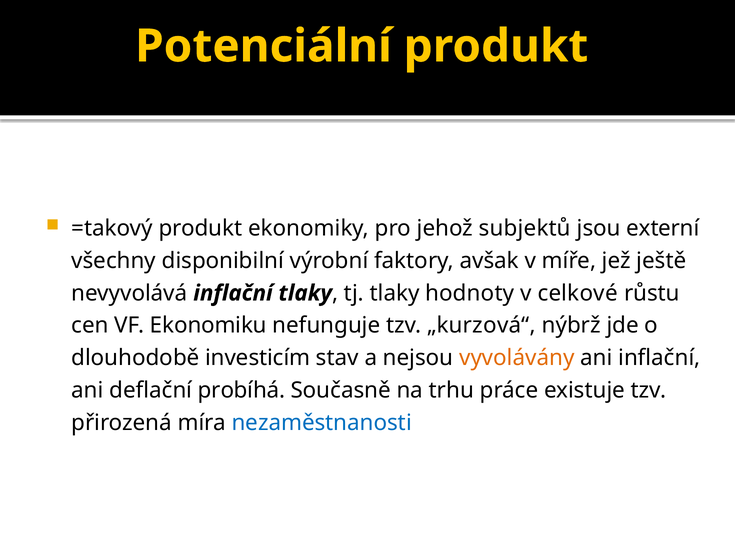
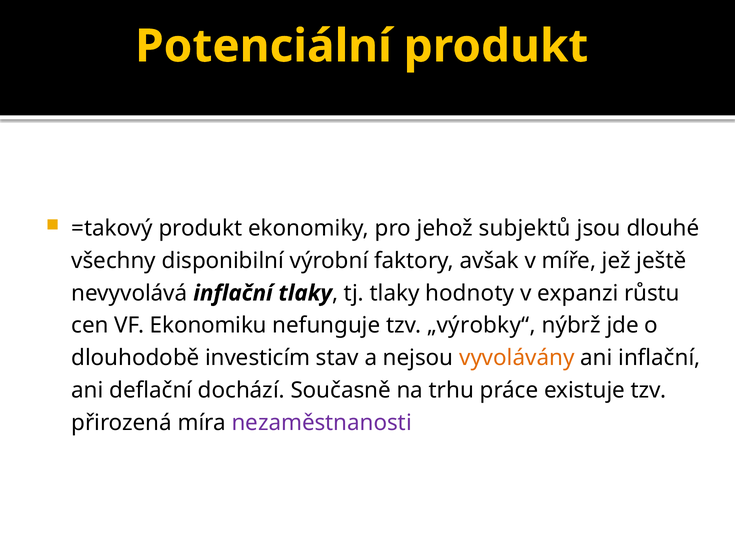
externí: externí -> dlouhé
celkové: celkové -> expanzi
„kurzová“: „kurzová“ -> „výrobky“
probíhá: probíhá -> dochází
nezaměstnanosti colour: blue -> purple
